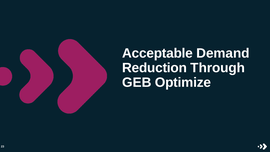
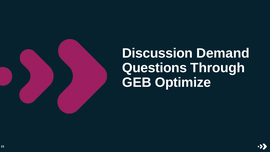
Acceptable: Acceptable -> Discussion
Reduction: Reduction -> Questions
